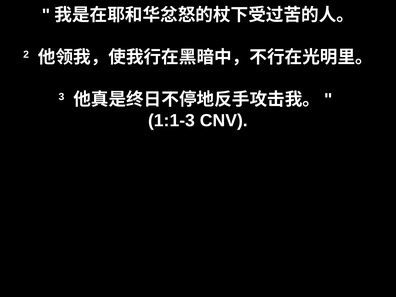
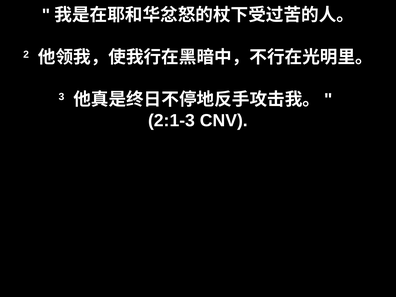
1:1-3: 1:1-3 -> 2:1-3
